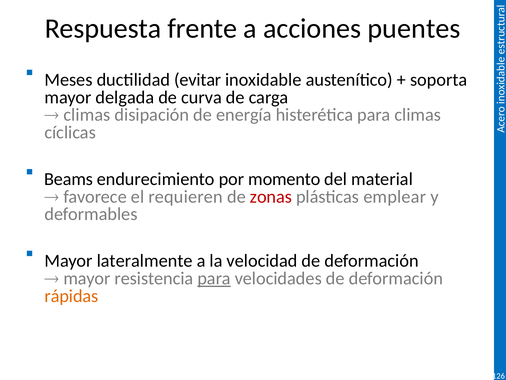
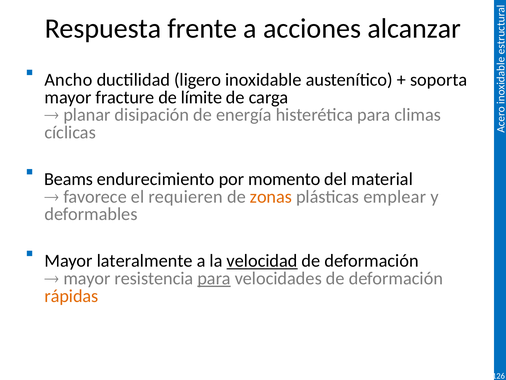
puentes: puentes -> alcanzar
Meses: Meses -> Ancho
evitar: evitar -> ligero
delgada: delgada -> fracture
curva: curva -> límite
climas at (87, 115): climas -> planar
zonas colour: red -> orange
velocidad underline: none -> present
